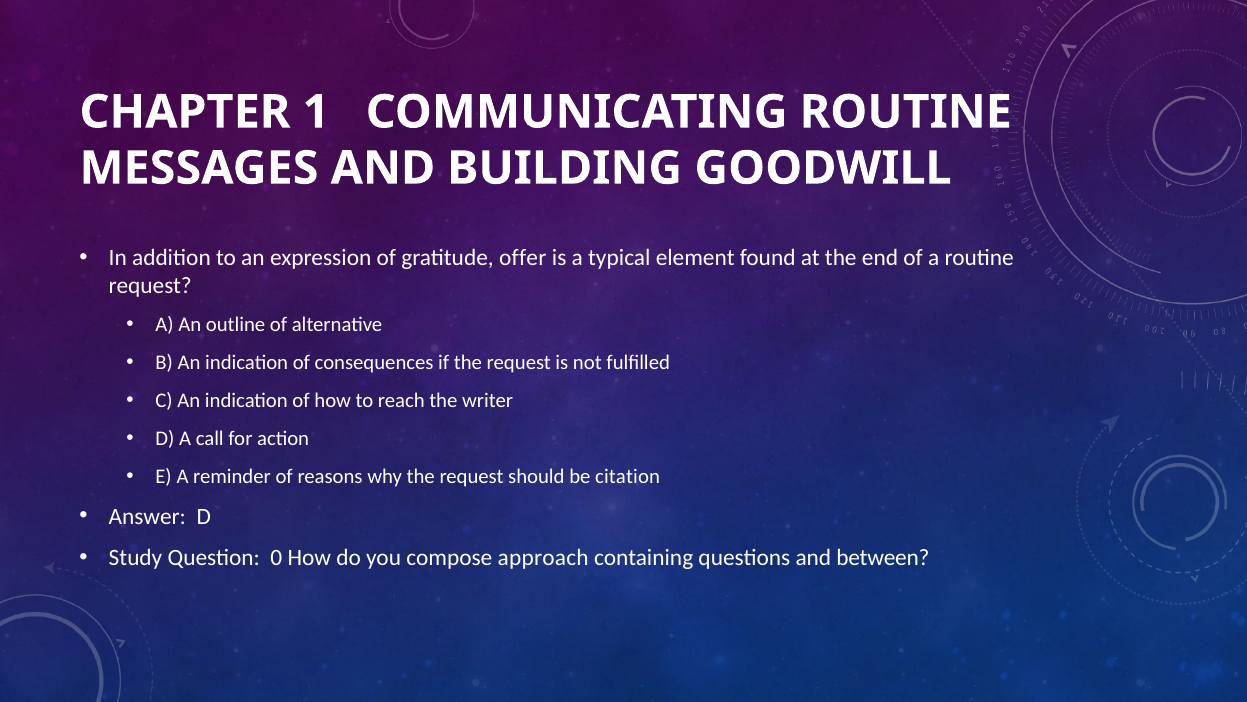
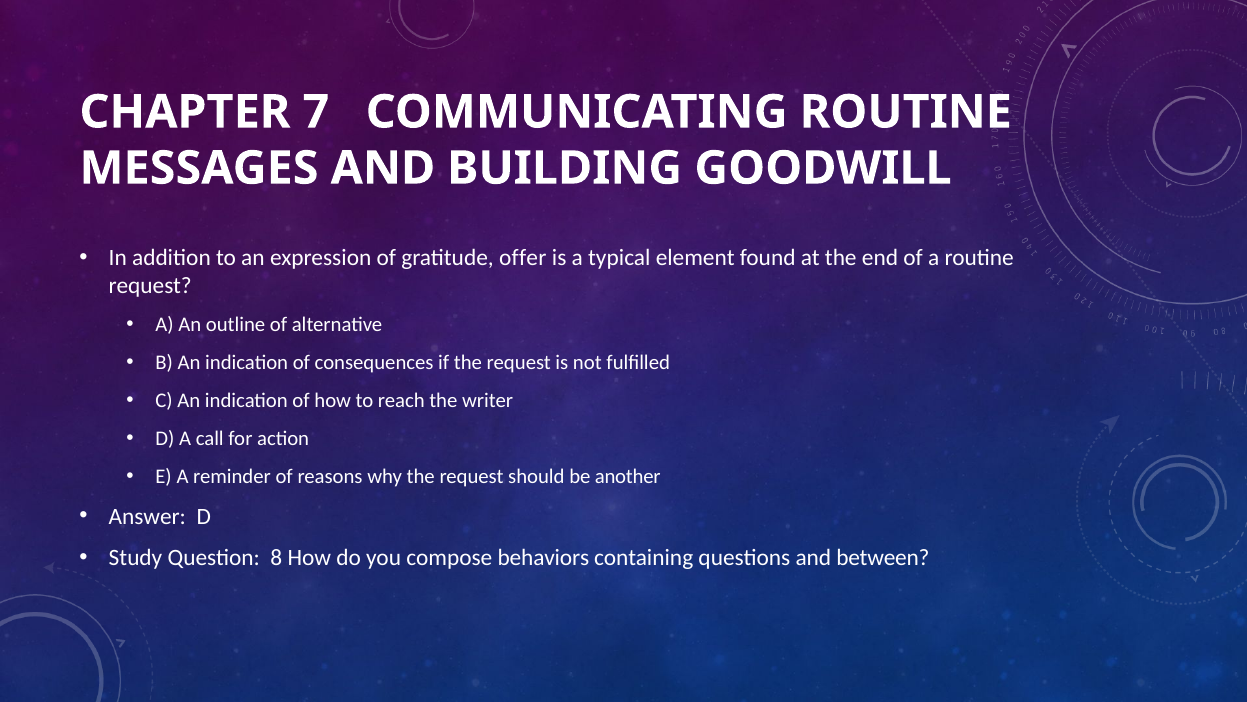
1: 1 -> 7
citation: citation -> another
0: 0 -> 8
approach: approach -> behaviors
